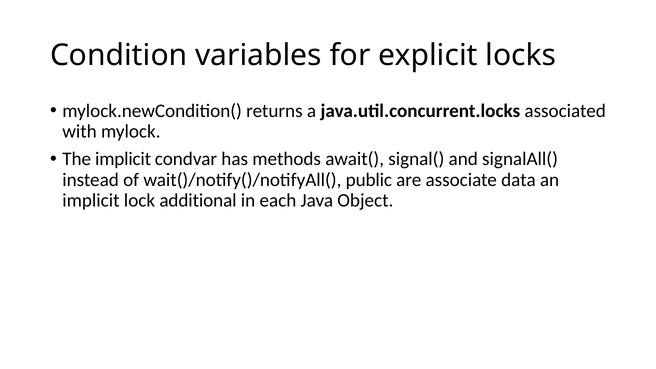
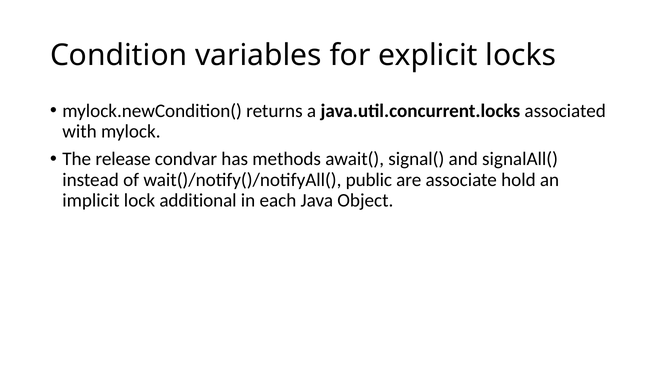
The implicit: implicit -> release
data: data -> hold
